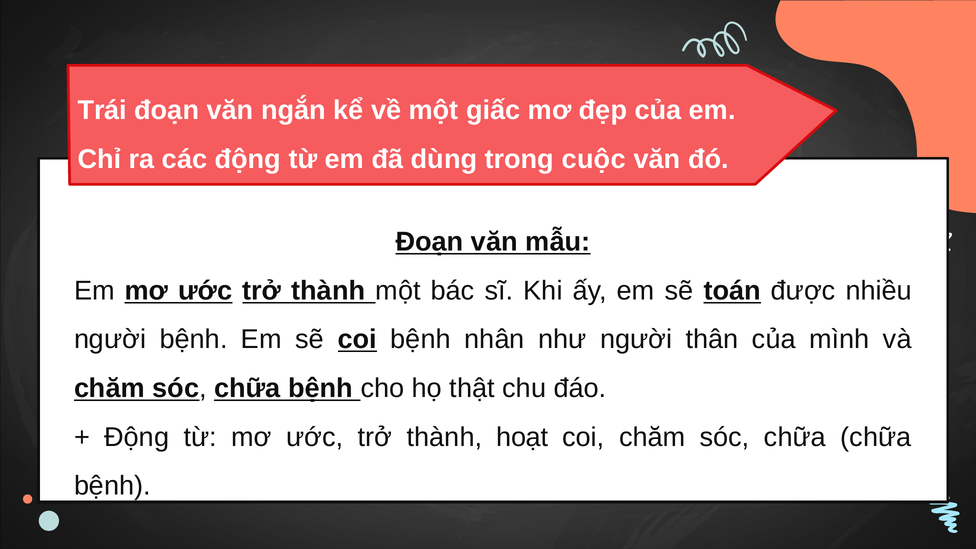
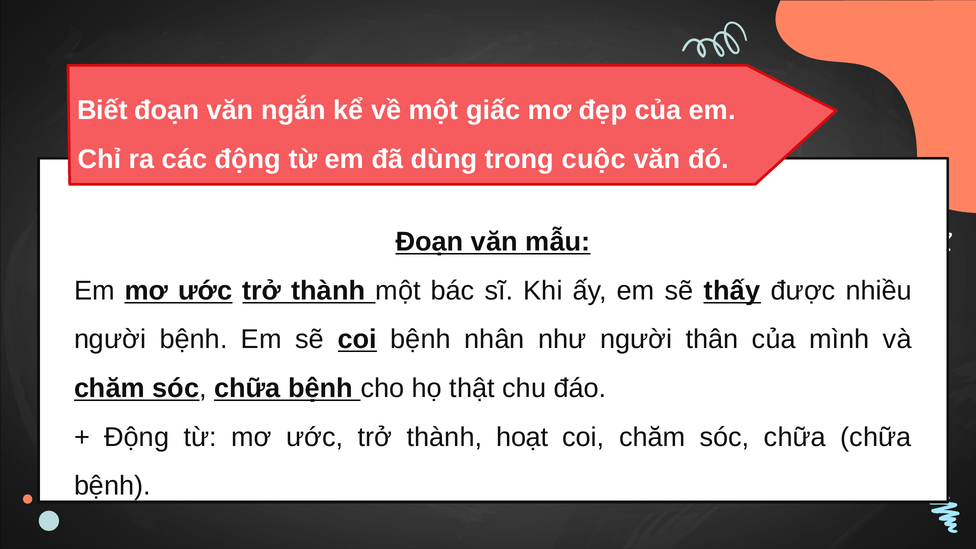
Trái: Trái -> Biết
toán: toán -> thấy
